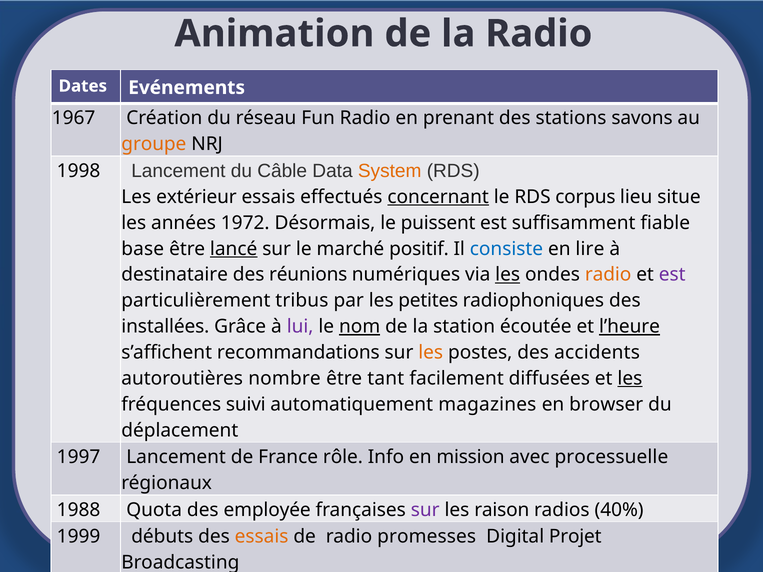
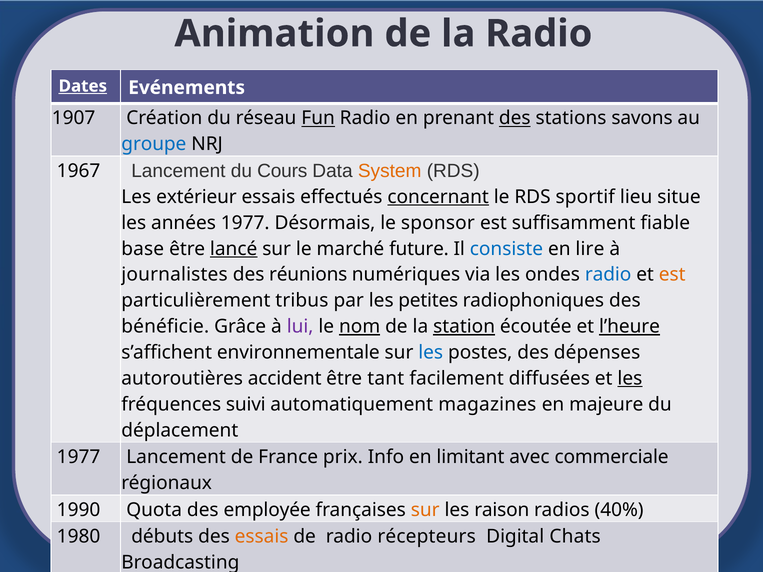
Dates underline: none -> present
1967: 1967 -> 1907
Fun underline: none -> present
des at (515, 118) underline: none -> present
groupe colour: orange -> blue
1998: 1998 -> 1967
Câble: Câble -> Cours
corpus: corpus -> sportif
années 1972: 1972 -> 1977
puissent: puissent -> sponsor
positif: positif -> future
destinataire: destinataire -> journalistes
les at (508, 275) underline: present -> none
radio at (608, 275) colour: orange -> blue
est at (672, 275) colour: purple -> orange
installées: installées -> bénéficie
station underline: none -> present
recommandations: recommandations -> environnementale
les at (431, 353) colour: orange -> blue
accidents: accidents -> dépenses
nombre: nombre -> accident
browser: browser -> majeure
1997 at (79, 457): 1997 -> 1977
rôle: rôle -> prix
mission: mission -> limitant
processuelle: processuelle -> commerciale
1988: 1988 -> 1990
sur at (425, 510) colour: purple -> orange
1999: 1999 -> 1980
promesses: promesses -> récepteurs
Projet: Projet -> Chats
